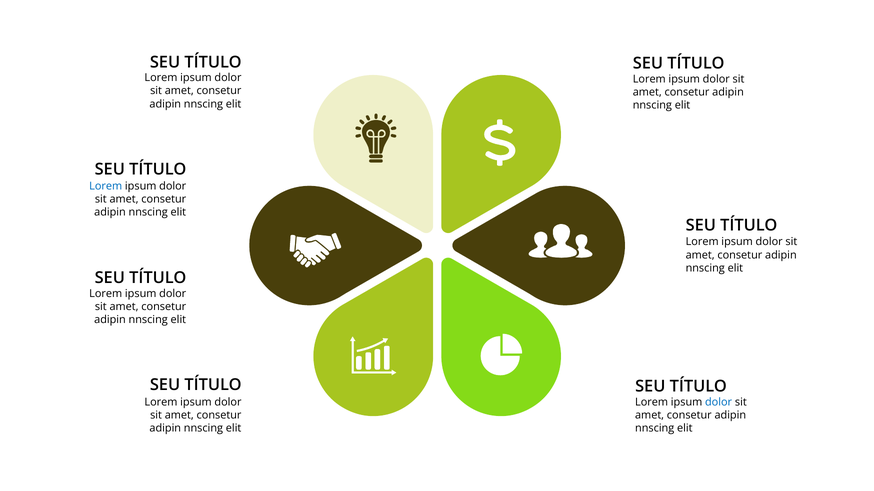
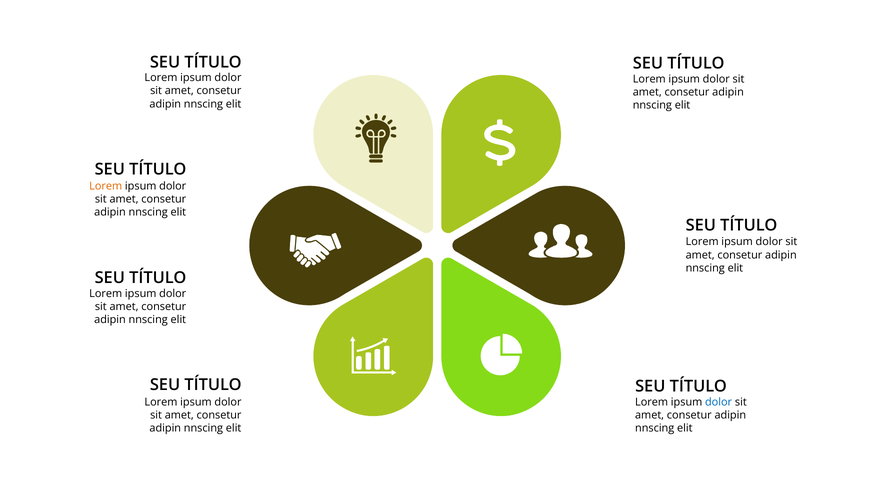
Lorem at (106, 186) colour: blue -> orange
